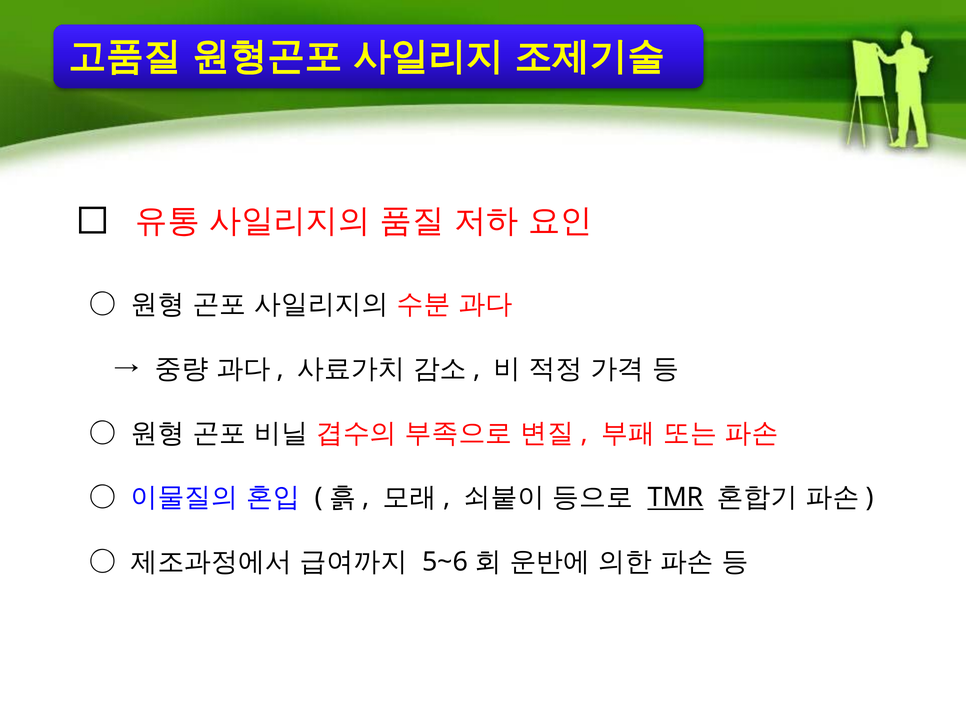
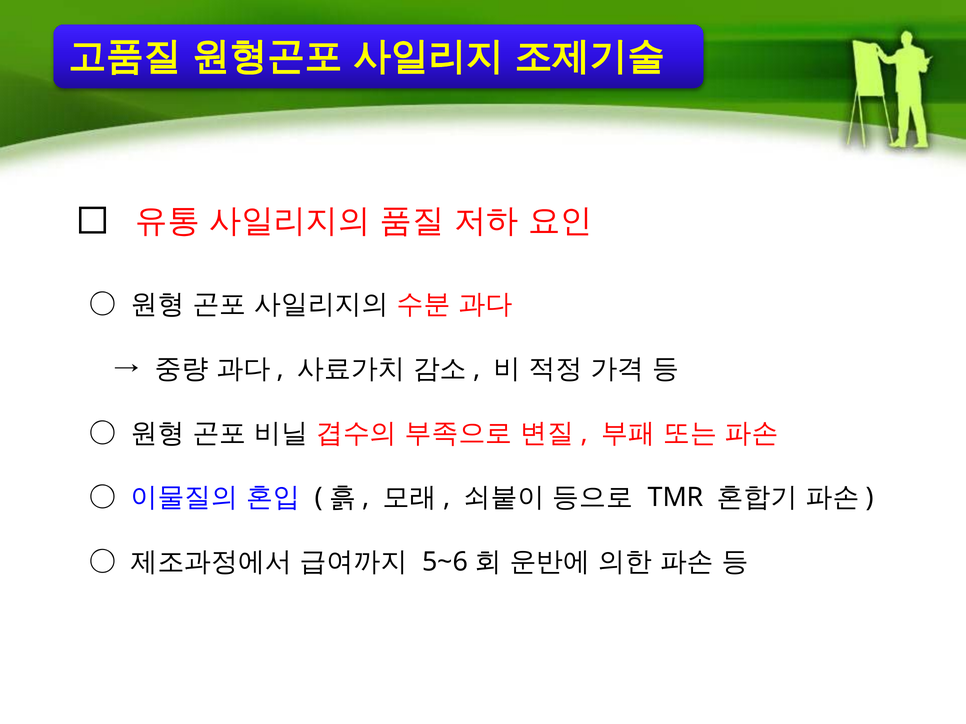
TMR underline: present -> none
